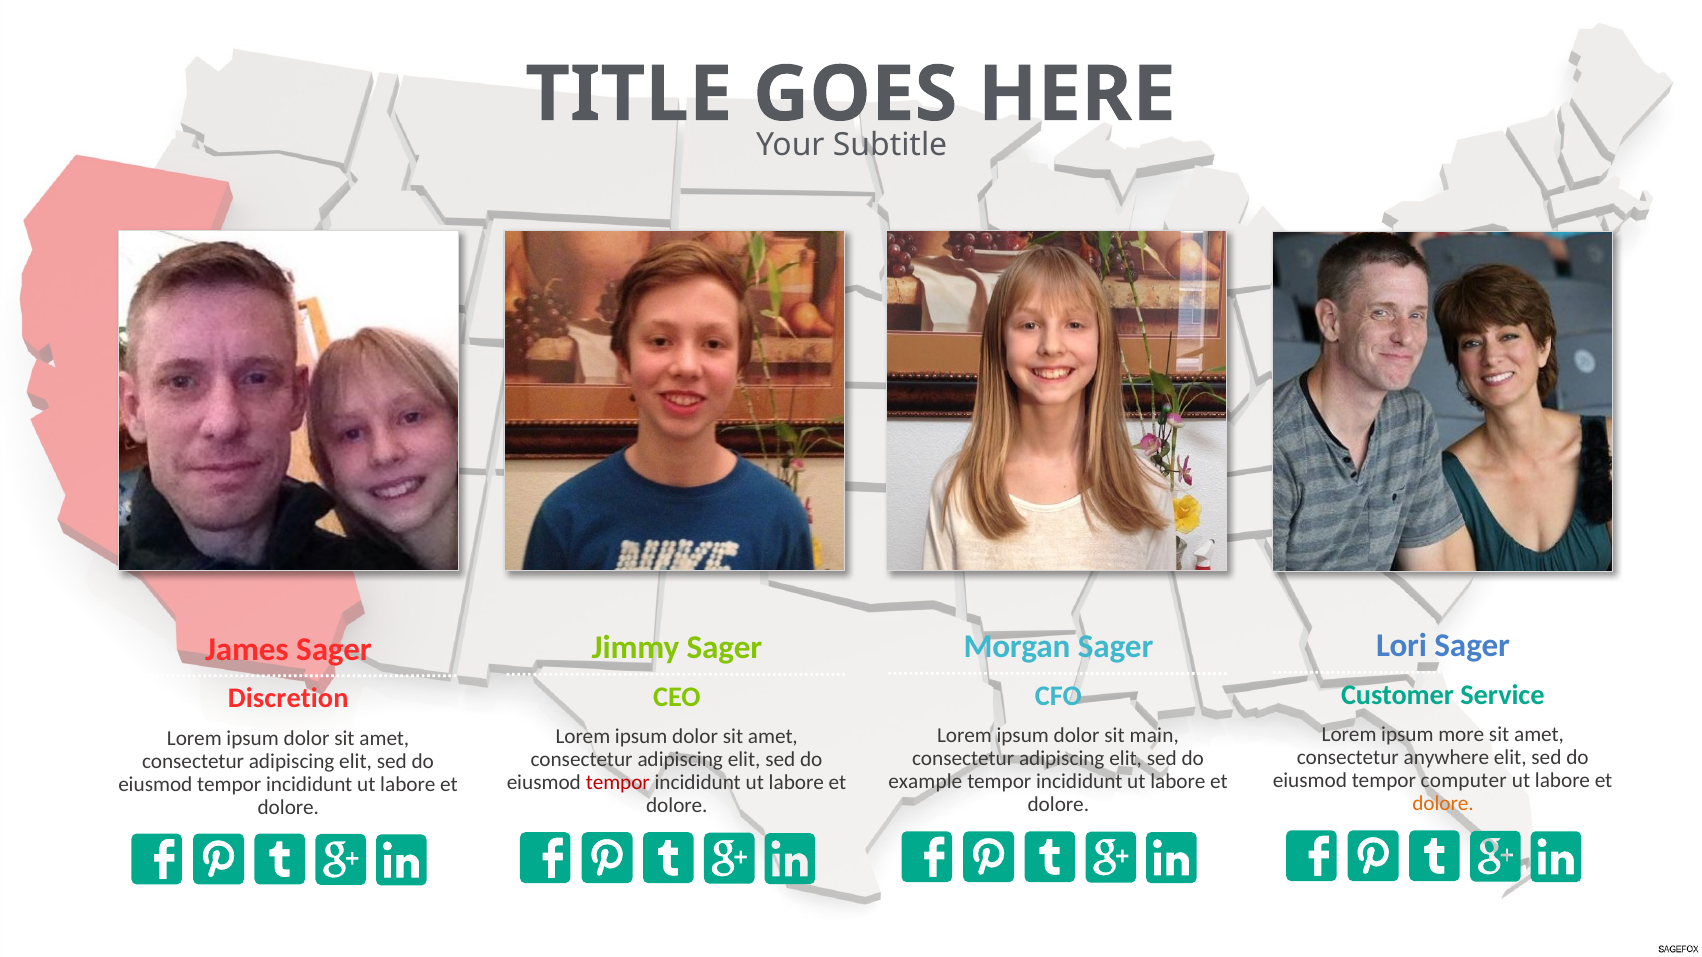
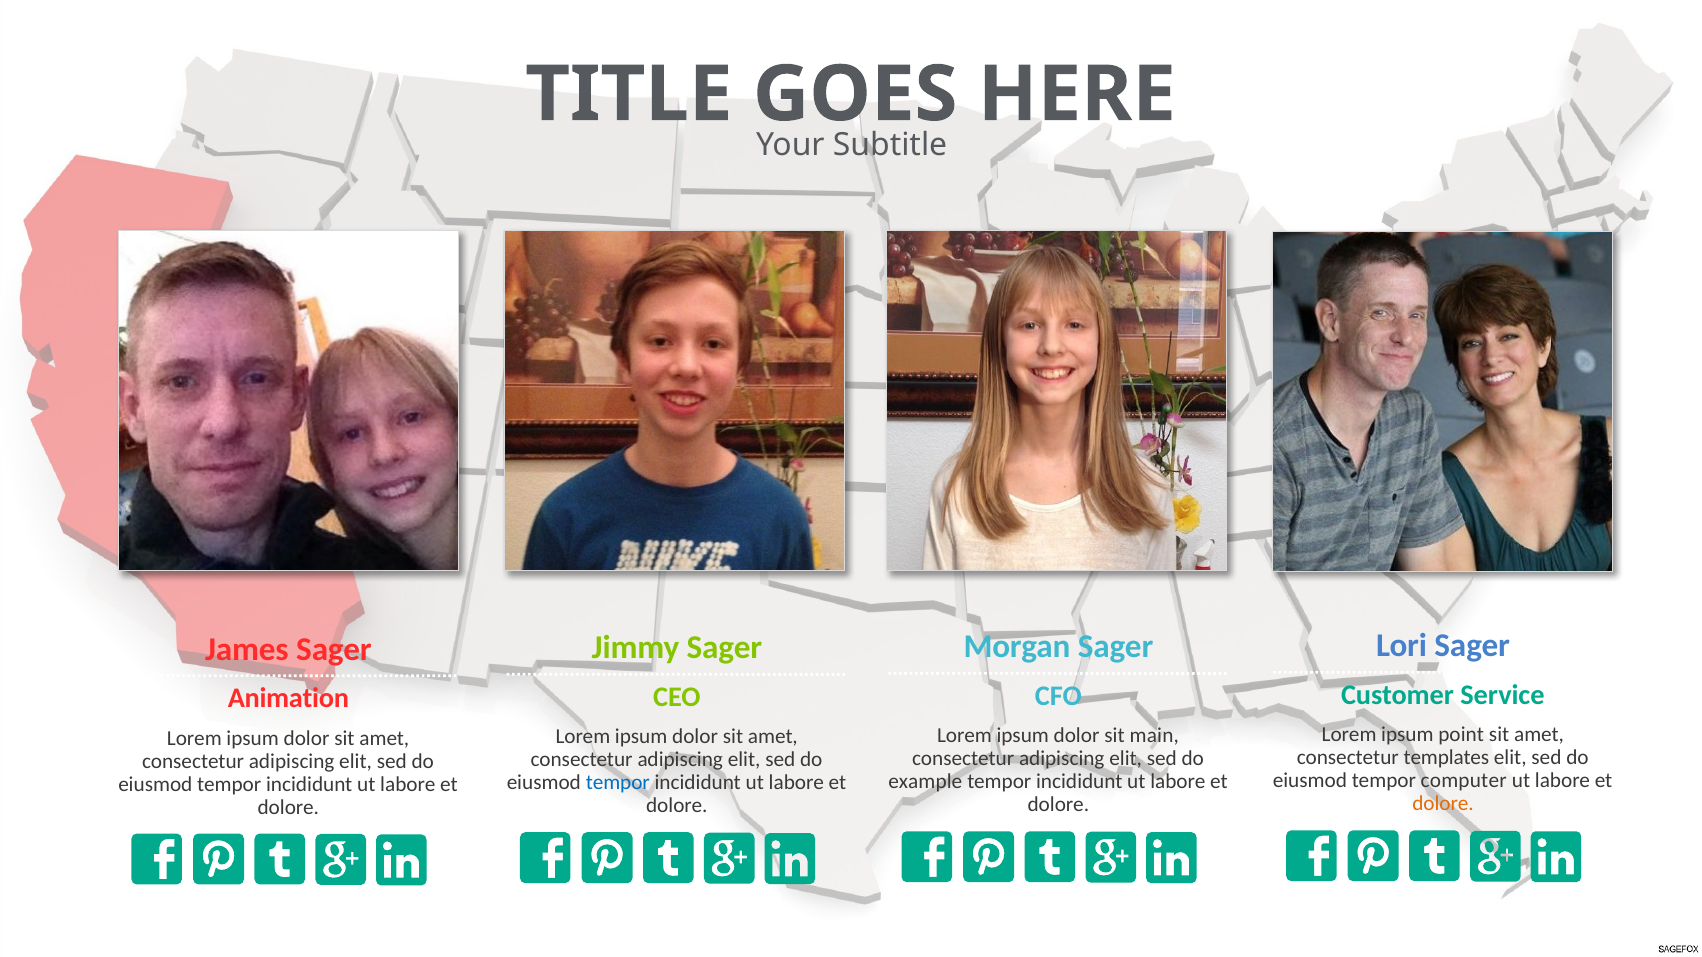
Discretion: Discretion -> Animation
more: more -> point
anywhere: anywhere -> templates
tempor at (618, 783) colour: red -> blue
